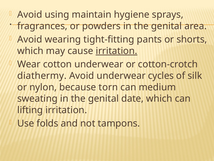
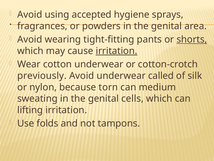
maintain: maintain -> accepted
shorts underline: none -> present
diathermy: diathermy -> previously
cycles: cycles -> called
date: date -> cells
